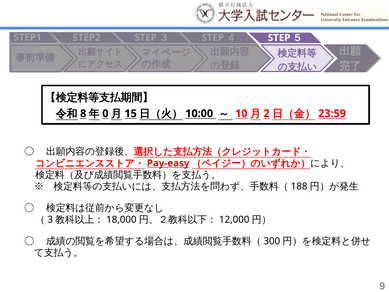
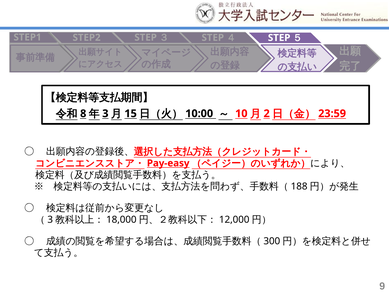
0: 0 -> 3
